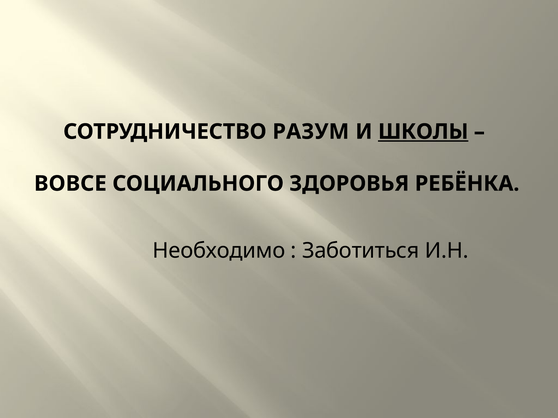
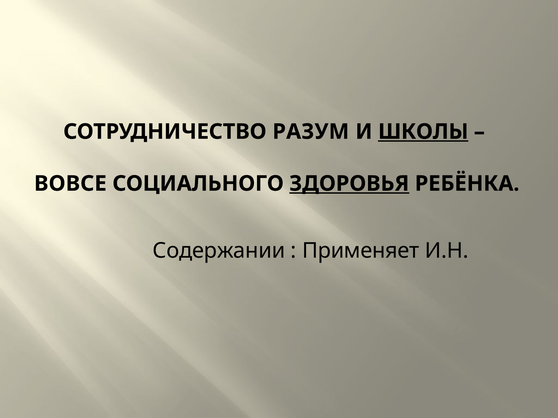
ЗДОРОВЬЯ underline: none -> present
Необходимо: Необходимо -> Содержании
Заботиться: Заботиться -> Применяет
